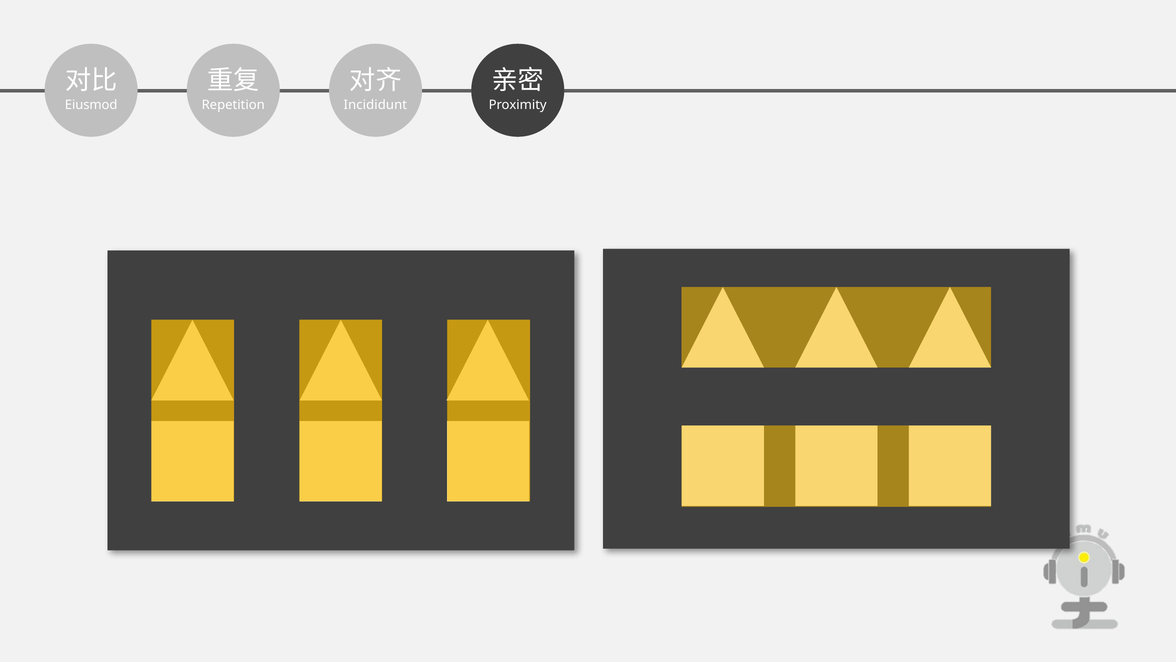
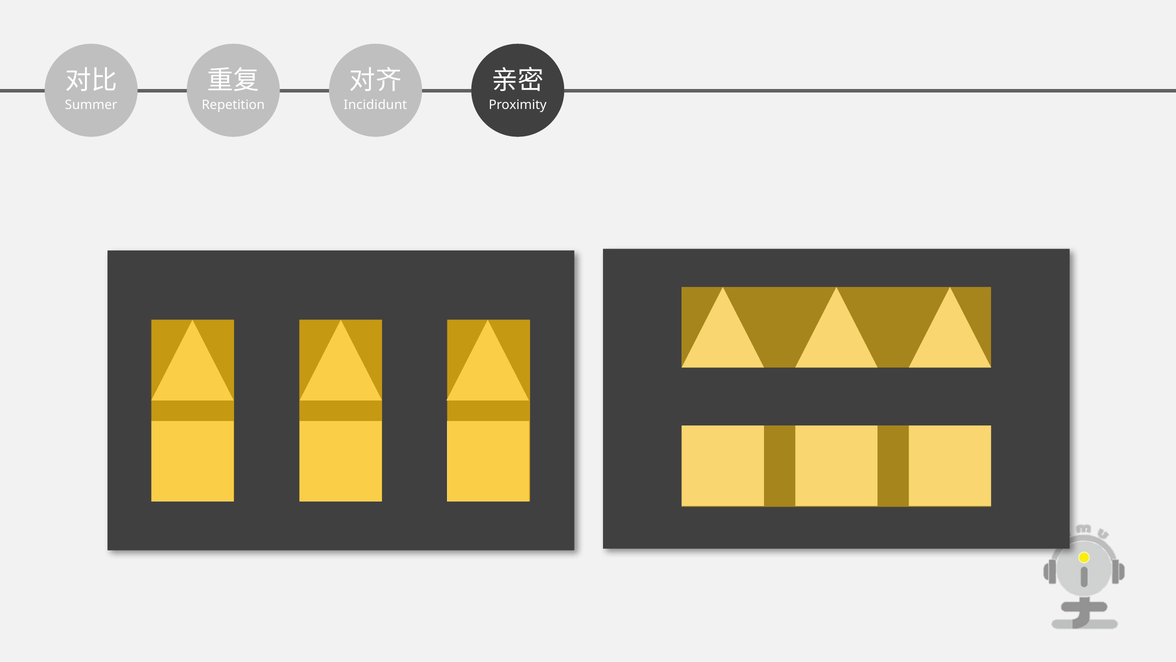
Eiusmod: Eiusmod -> Summer
